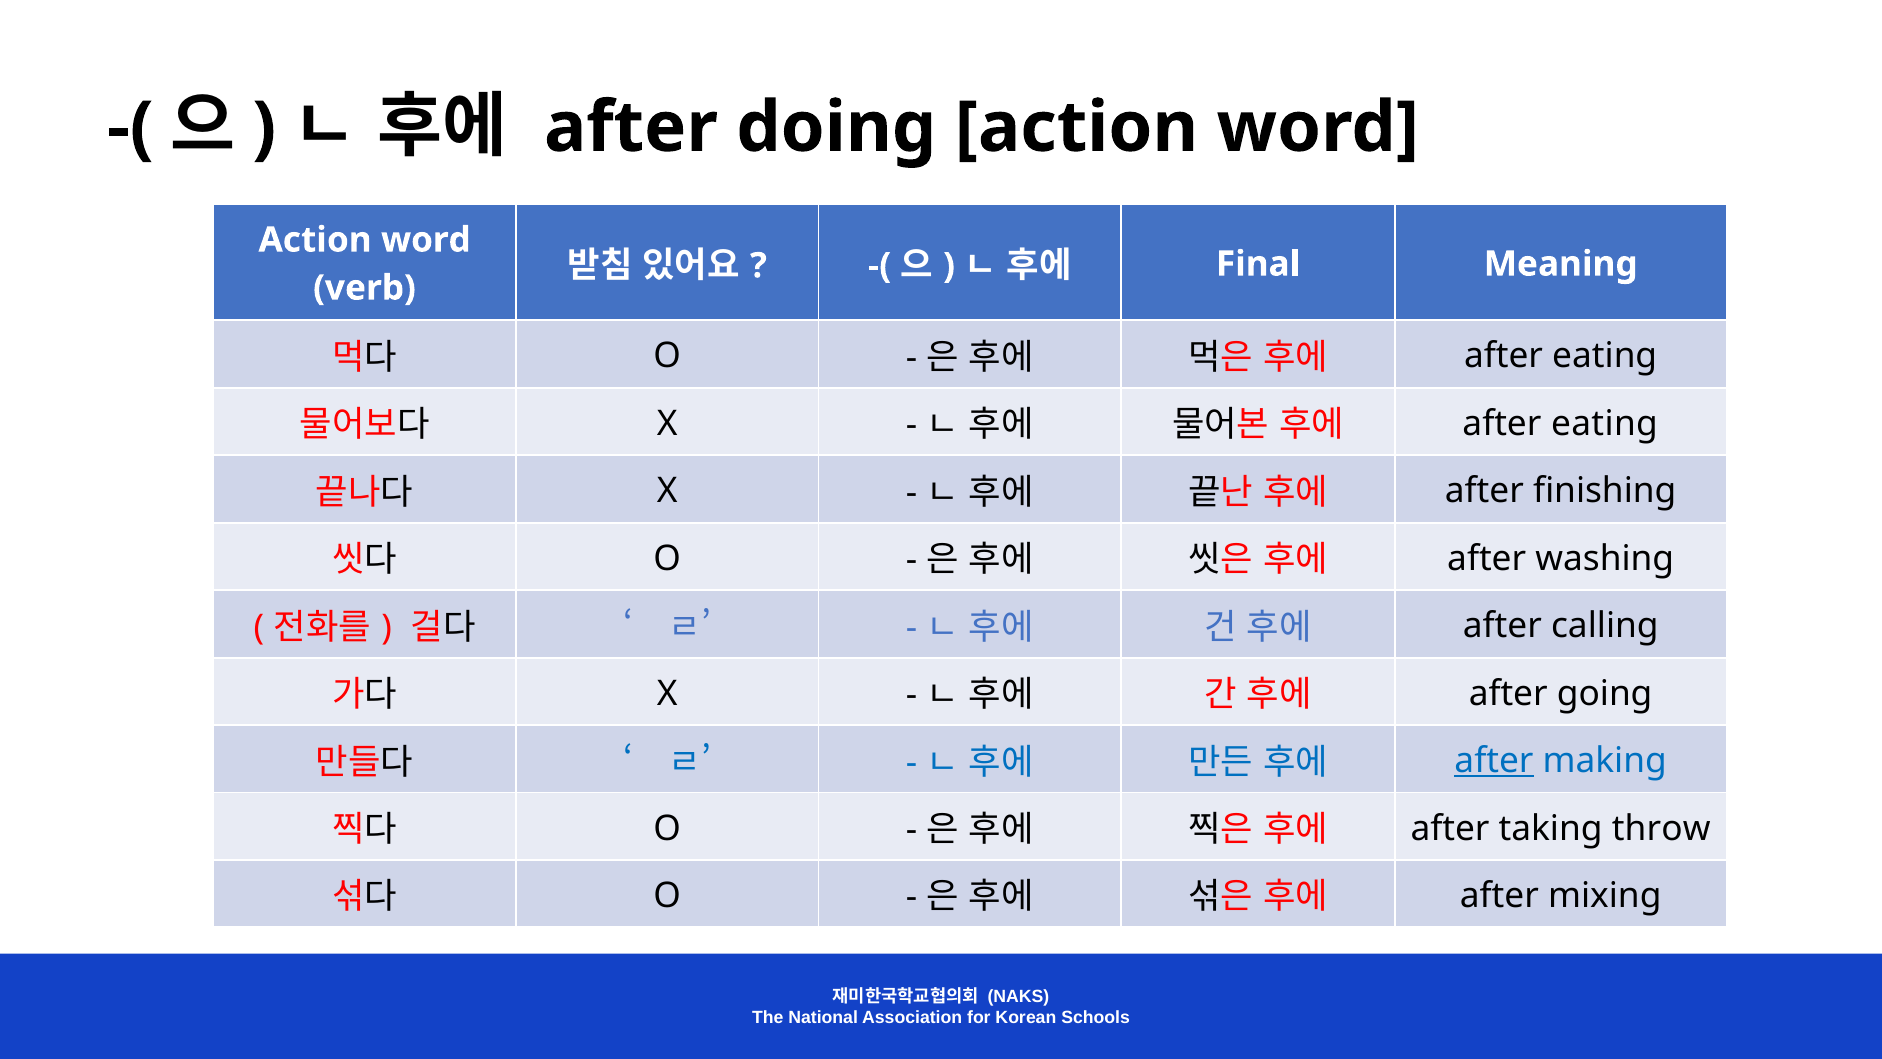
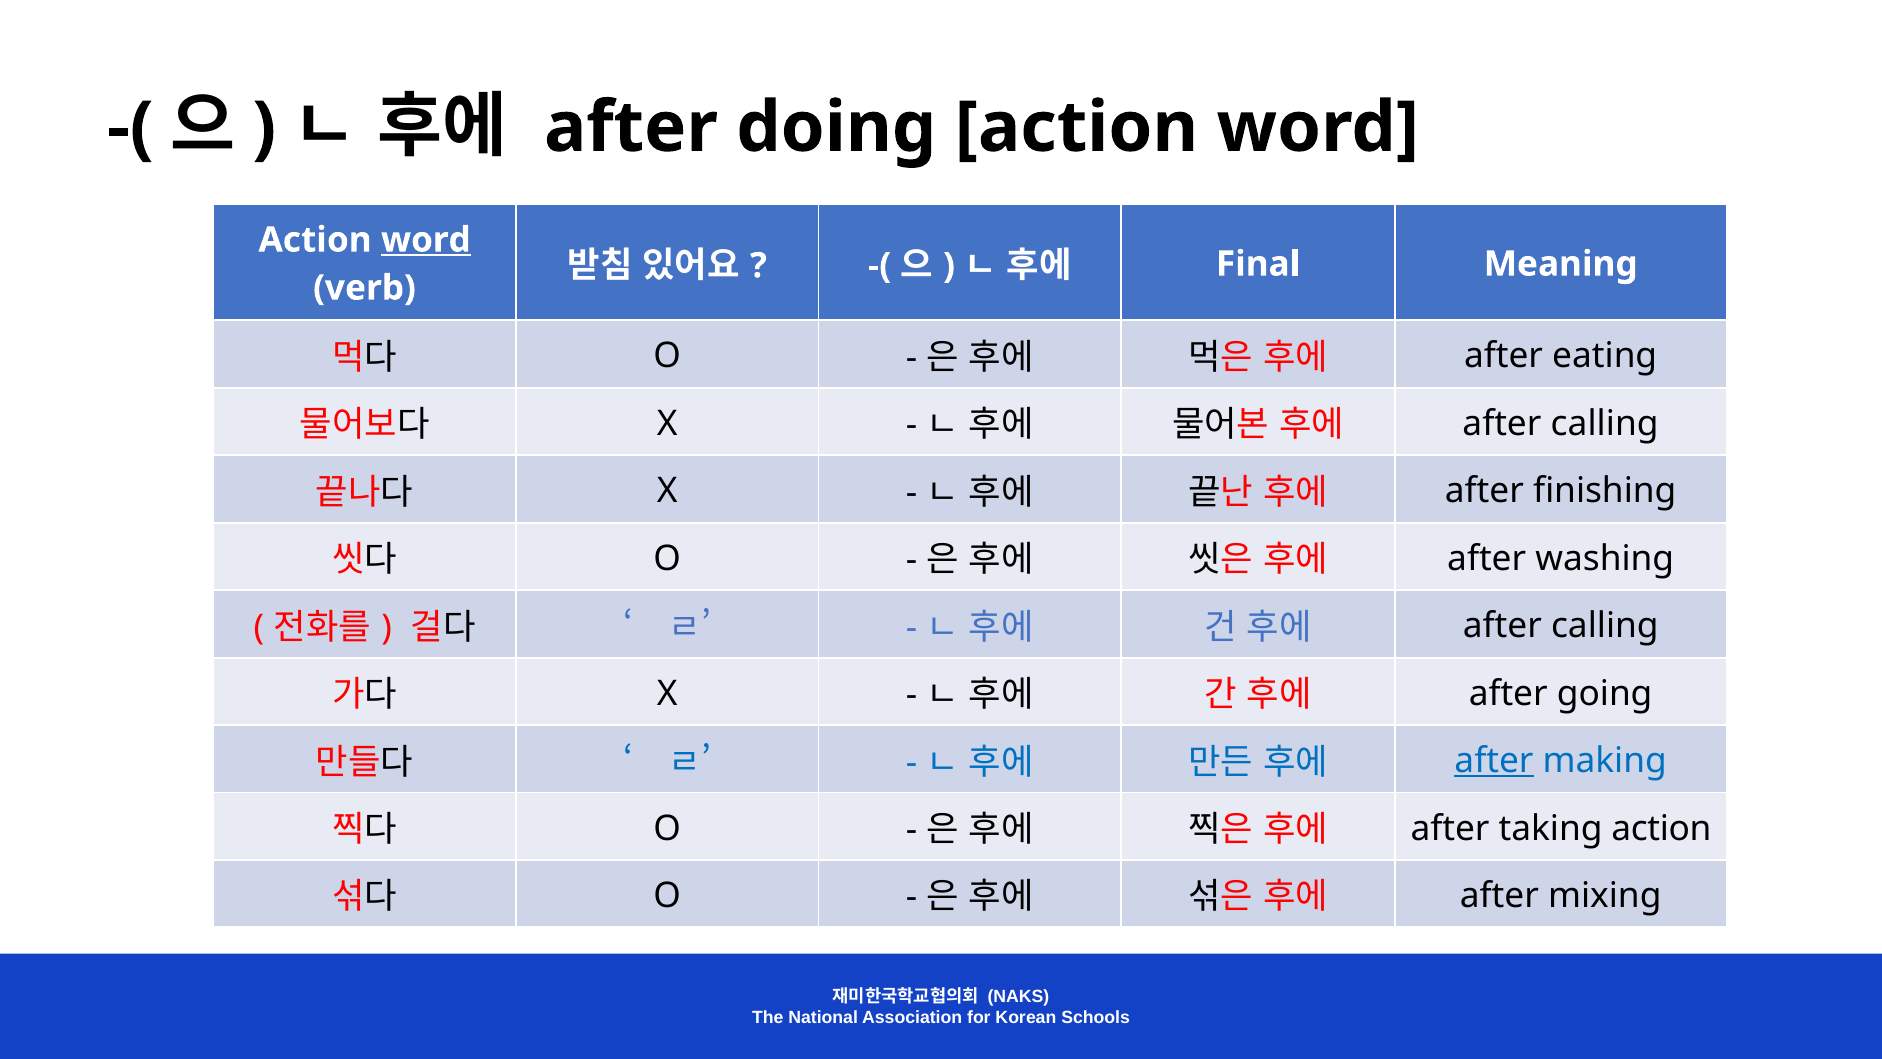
word at (426, 240) underline: none -> present
eating at (1604, 423): eating -> calling
taking throw: throw -> action
